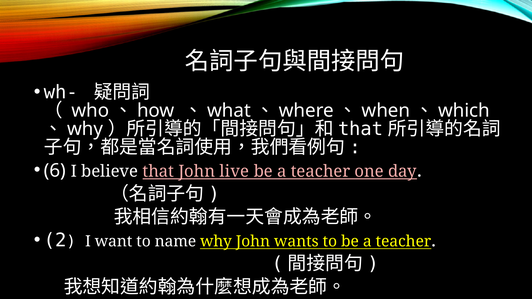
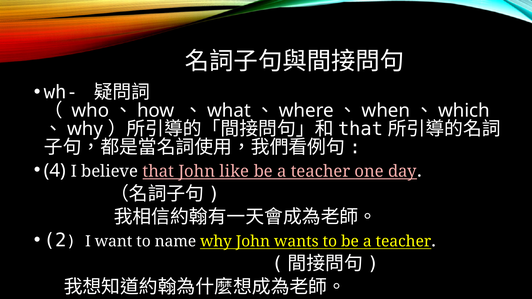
6: 6 -> 4
live: live -> like
